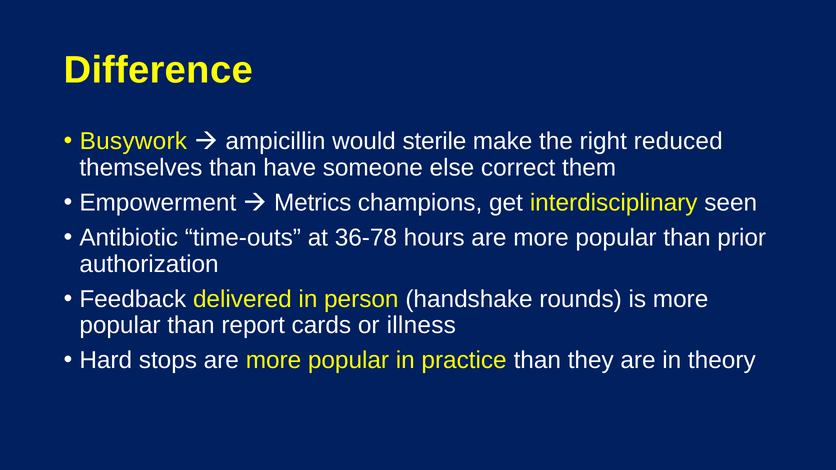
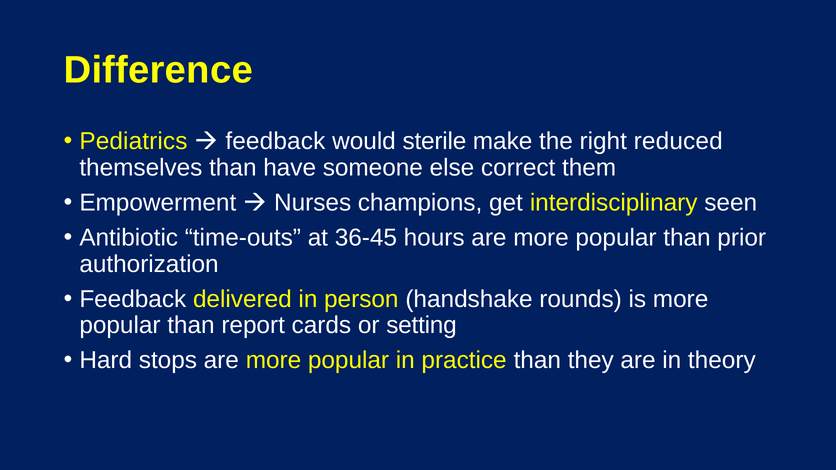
Busywork: Busywork -> Pediatrics
ampicillin at (275, 141): ampicillin -> feedback
Metrics: Metrics -> Nurses
36-78: 36-78 -> 36-45
illness: illness -> setting
